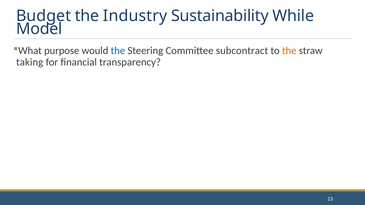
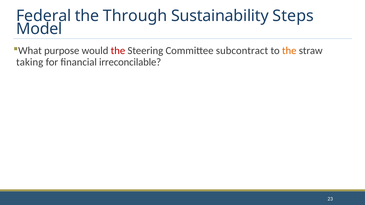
Budget: Budget -> Federal
Industry: Industry -> Through
While: While -> Steps
the at (118, 51) colour: blue -> red
transparency: transparency -> irreconcilable
